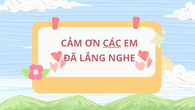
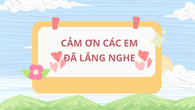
CÁC underline: present -> none
